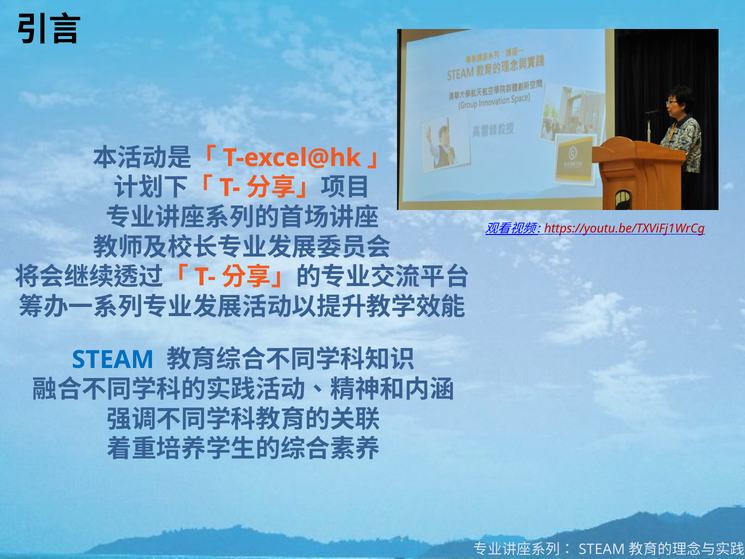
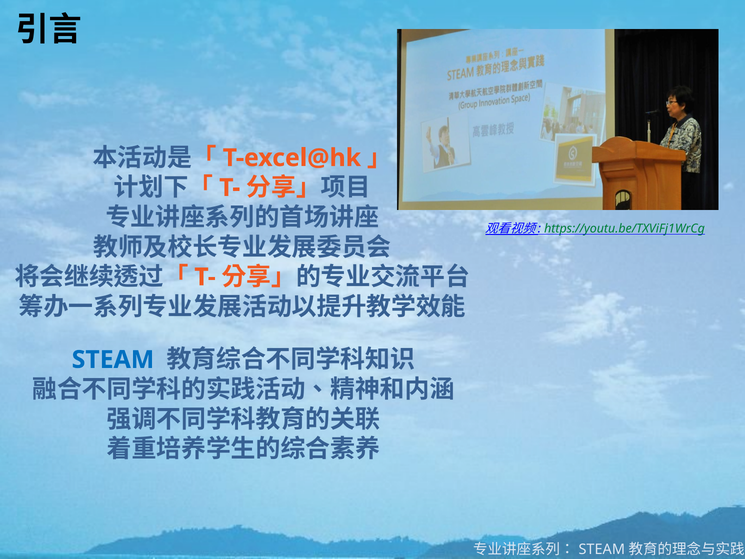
https://youtu.be/TXViFj1WrCg colour: red -> green
